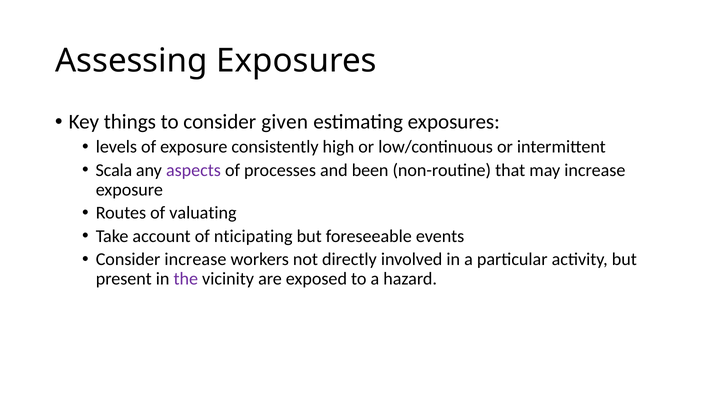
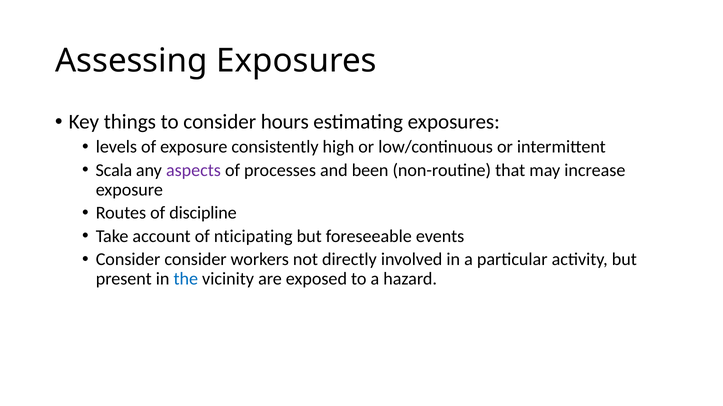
given: given -> hours
valuating: valuating -> discipline
Consider increase: increase -> consider
the colour: purple -> blue
